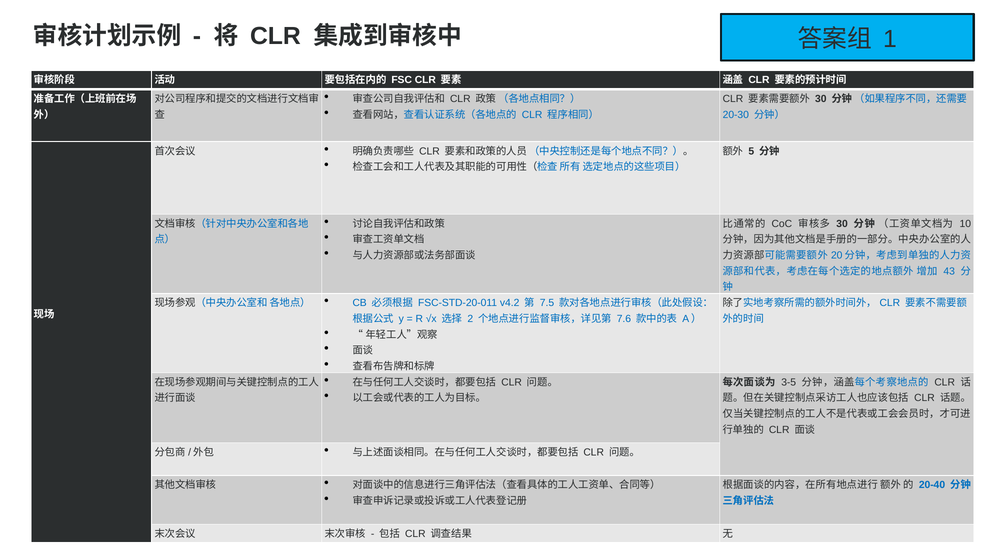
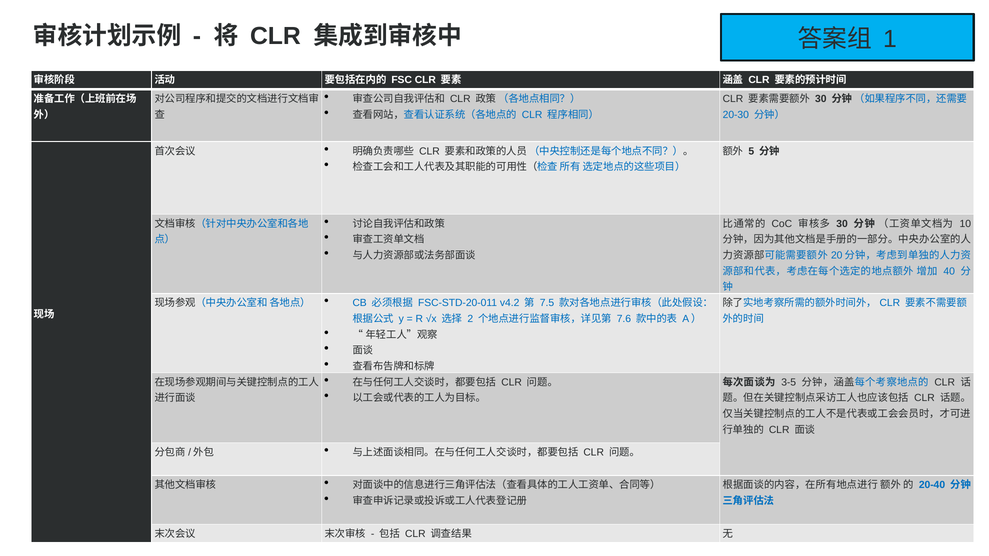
43: 43 -> 40
